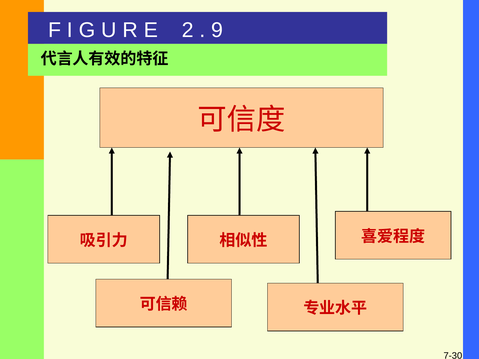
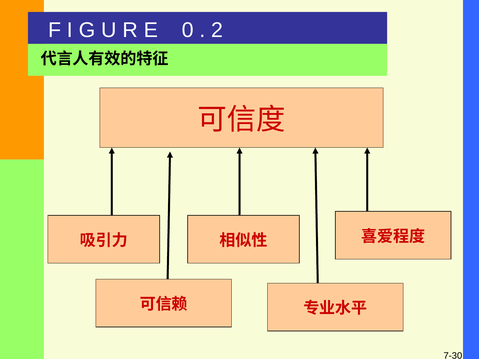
2: 2 -> 0
9: 9 -> 2
